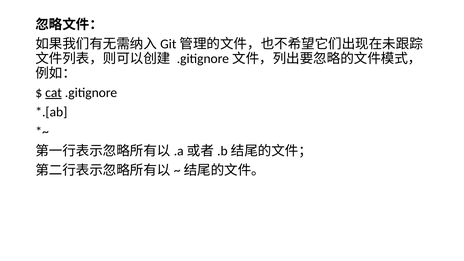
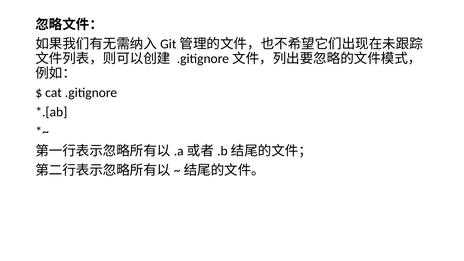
cat underline: present -> none
